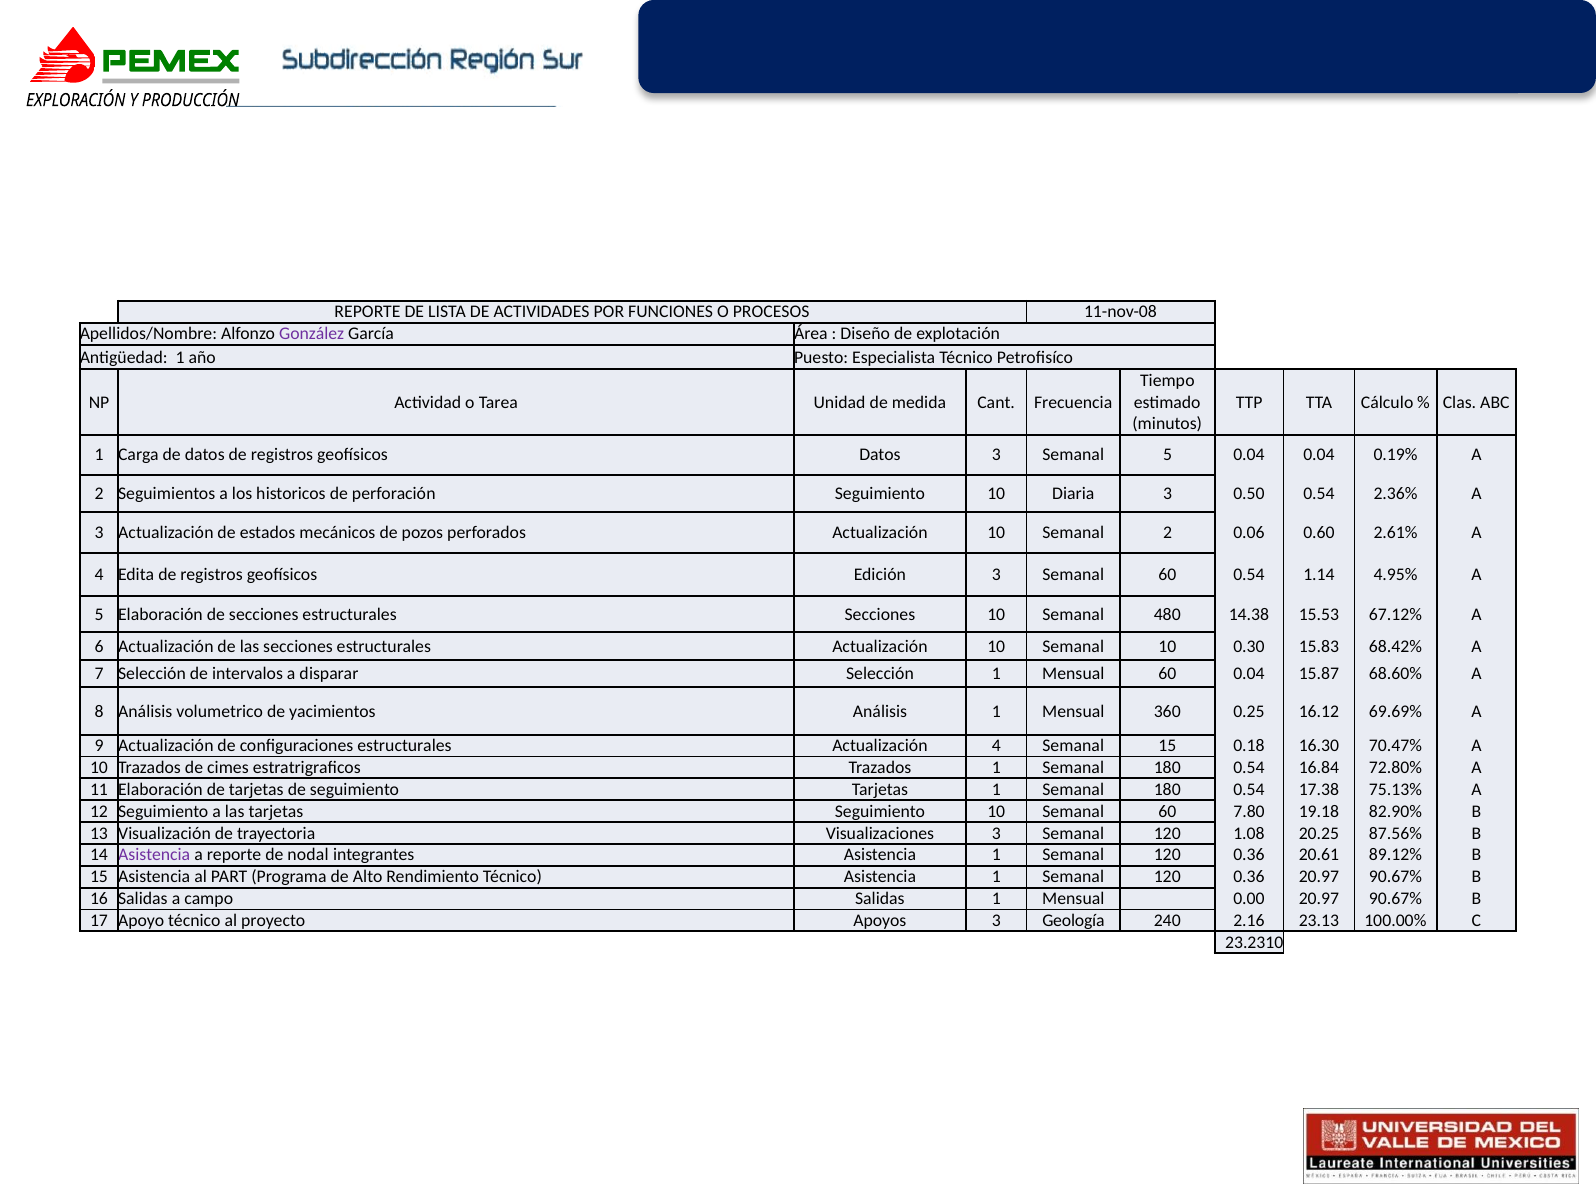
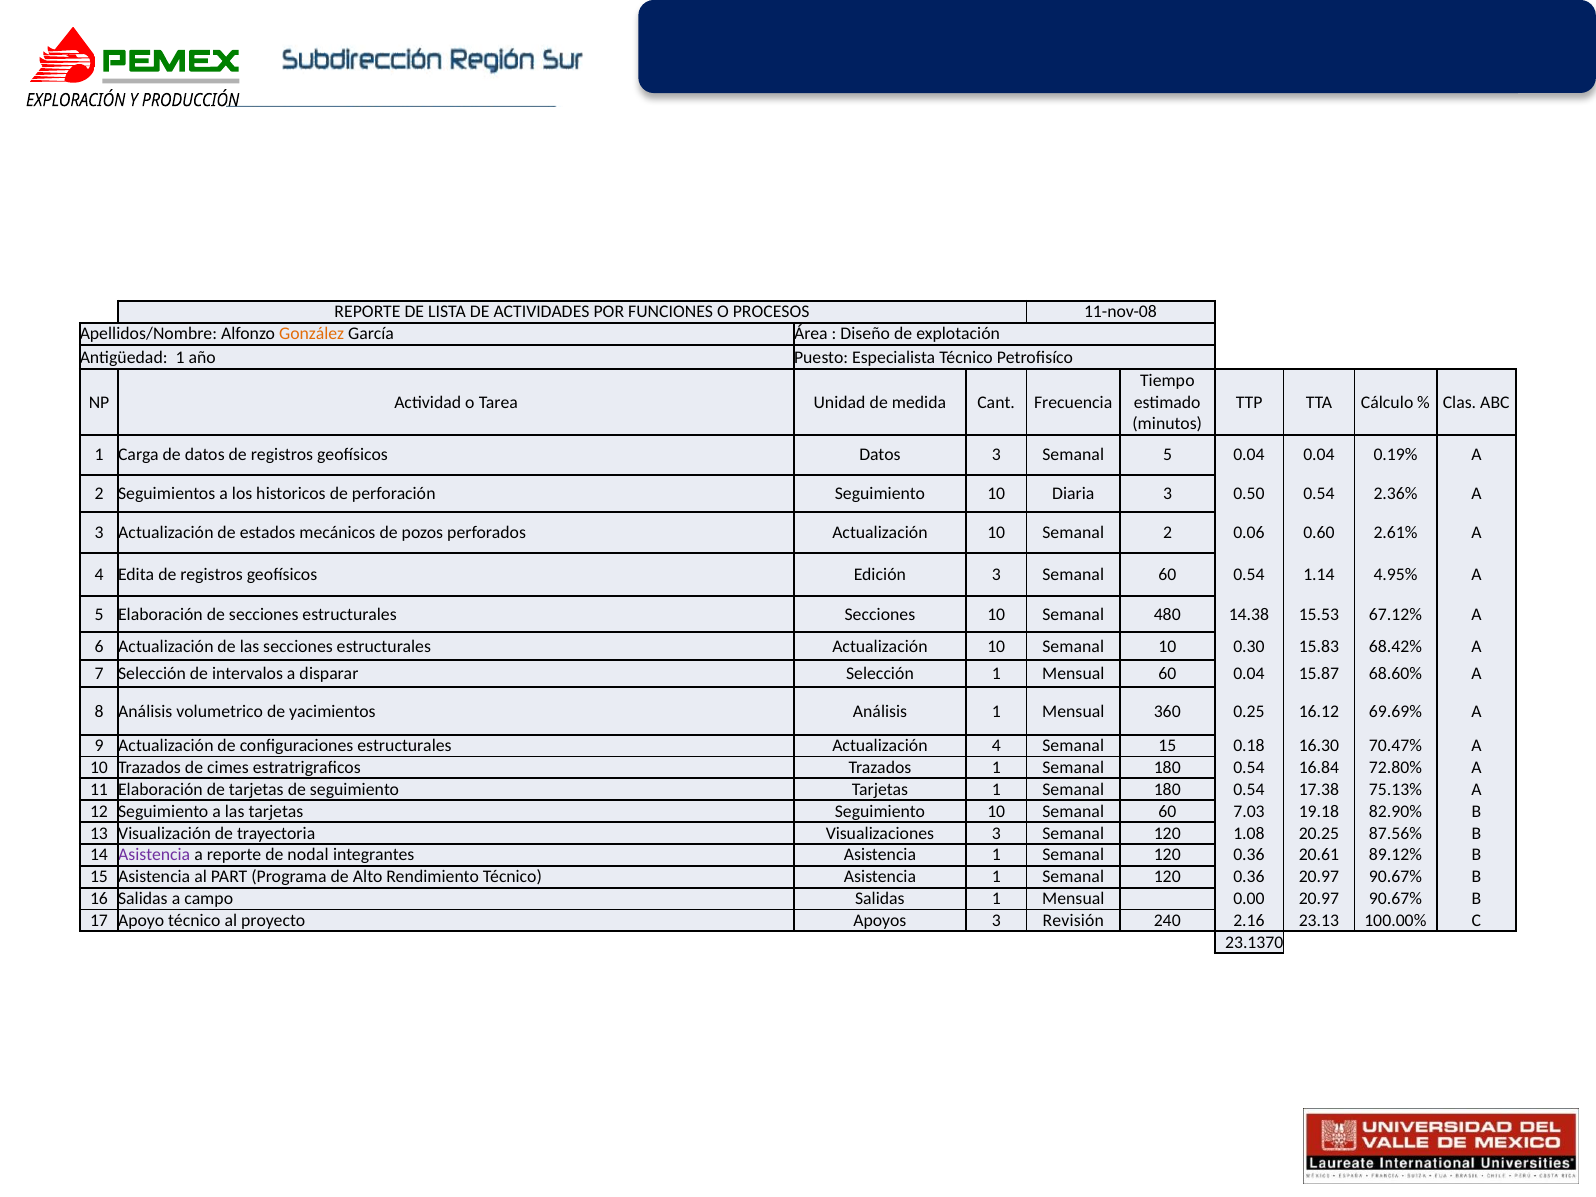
González colour: purple -> orange
7.80: 7.80 -> 7.03
Geología: Geología -> Revisión
23.2310: 23.2310 -> 23.1370
